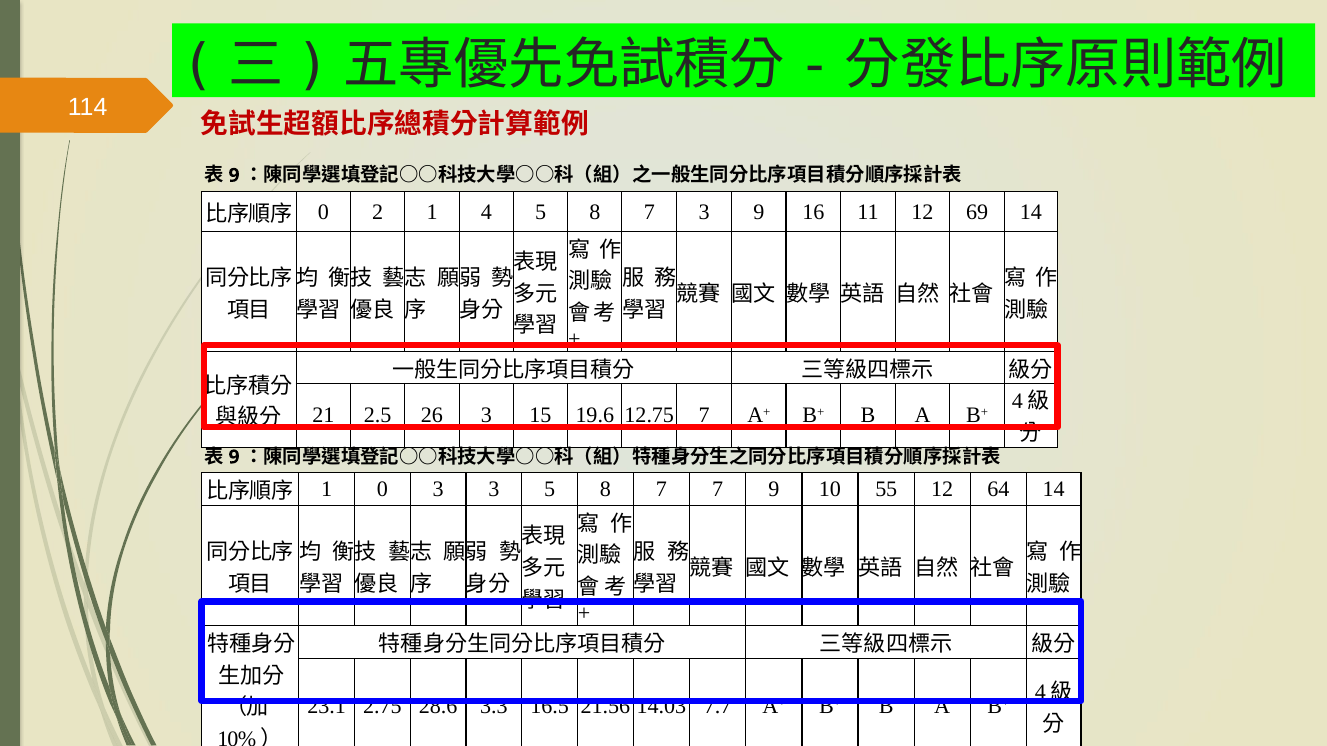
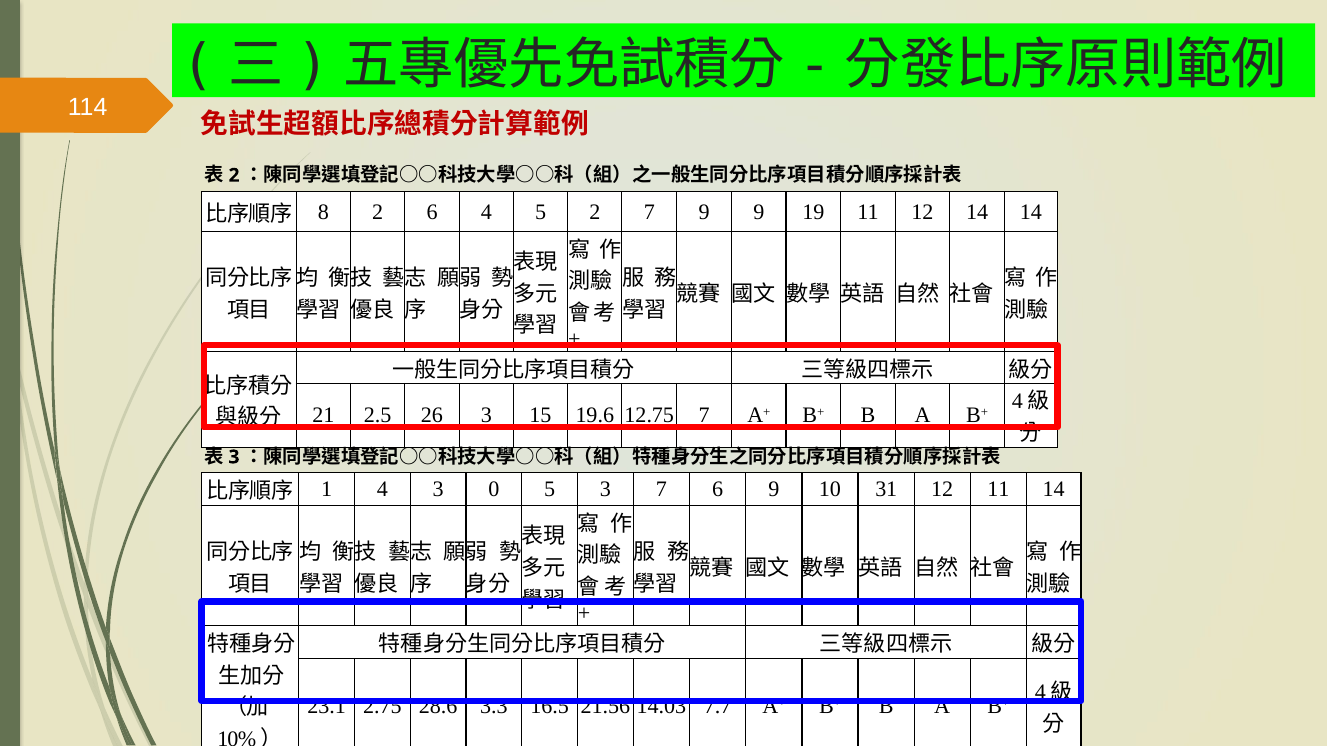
9 at (234, 175): 9 -> 2
0 at (323, 212): 0 -> 8
2 1: 1 -> 6
4 5 8: 8 -> 2
7 3: 3 -> 9
16: 16 -> 19
12 69: 69 -> 14
9 at (234, 457): 9 -> 3
1 0: 0 -> 4
3 3: 3 -> 0
8 at (605, 490): 8 -> 3
7 7: 7 -> 6
55: 55 -> 31
12 64: 64 -> 11
